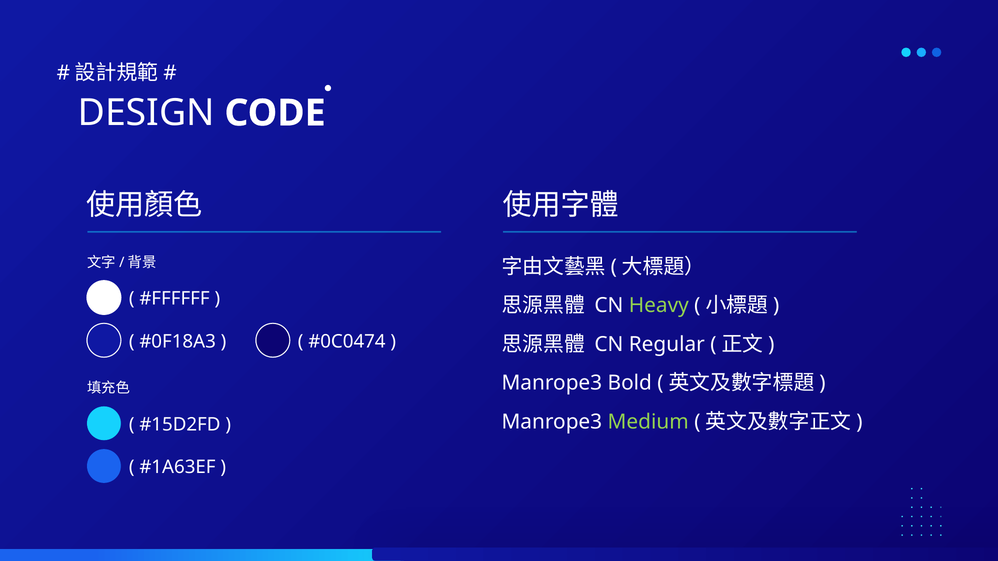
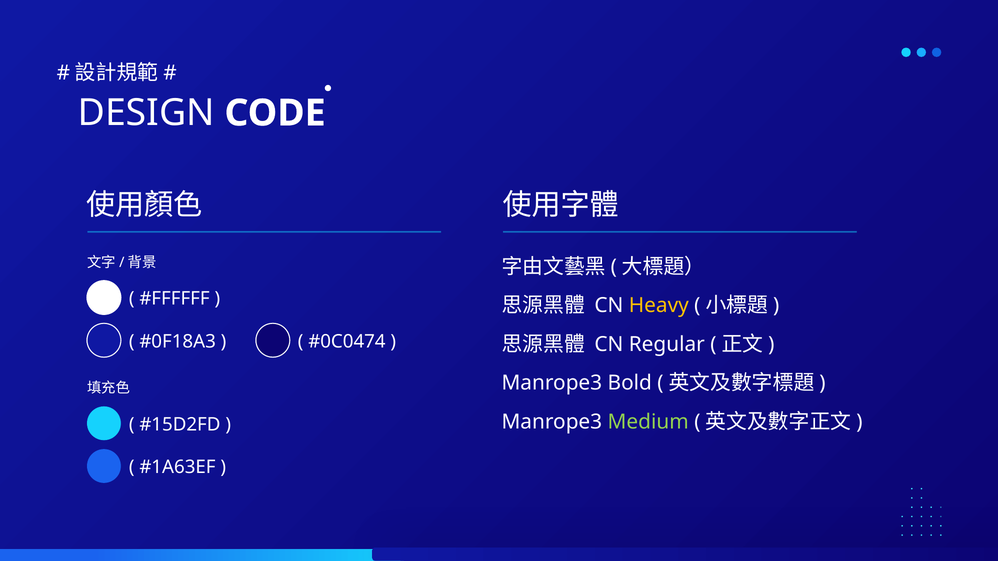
Heavy colour: light green -> yellow
